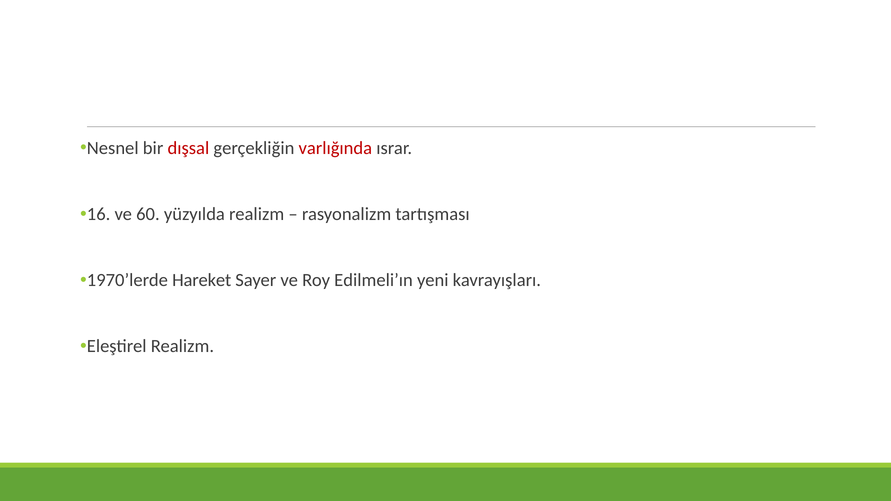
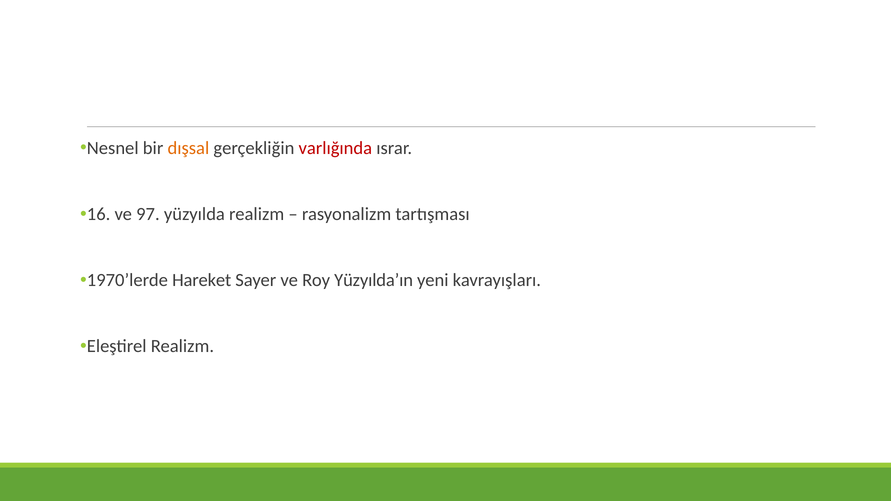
dışsal colour: red -> orange
60: 60 -> 97
Edilmeli’ın: Edilmeli’ın -> Yüzyılda’ın
